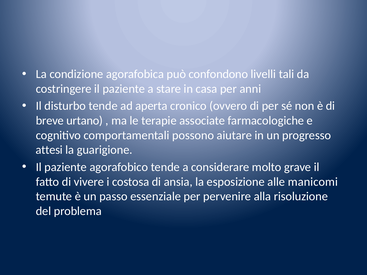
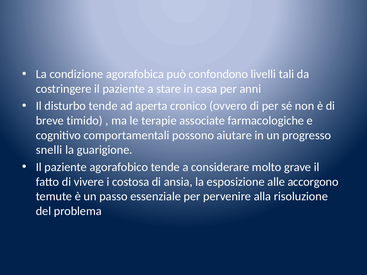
urtano: urtano -> timido
attesi: attesi -> snelli
manicomi: manicomi -> accorgono
